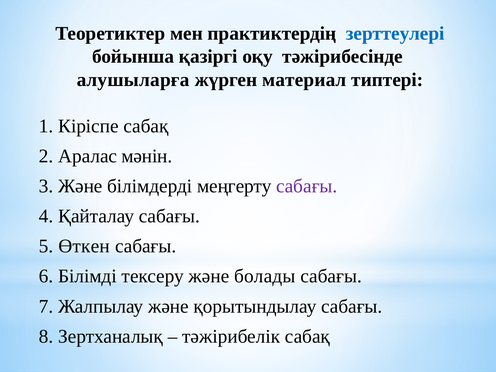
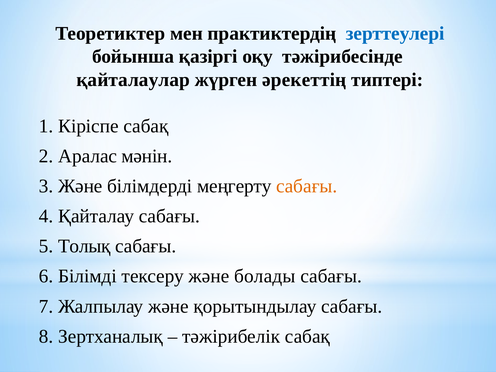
алушыларға: алушыларға -> қайталаулар
материал: материал -> әрекеттің
сабағы at (307, 186) colour: purple -> orange
Өткен: Өткен -> Толық
